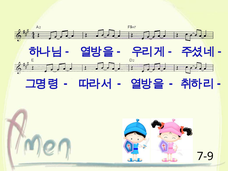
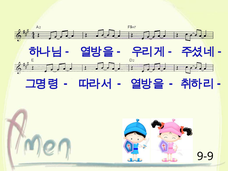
7-9: 7-9 -> 9-9
